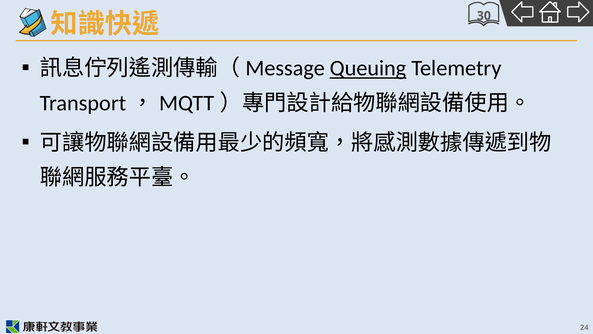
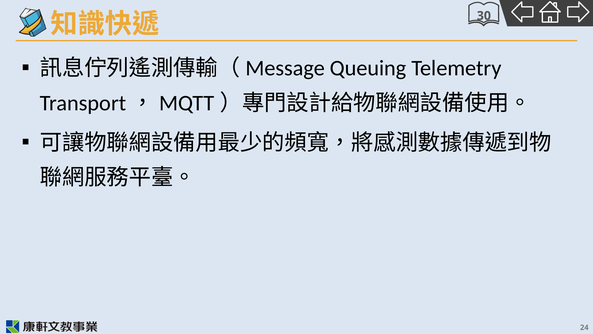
Queuing underline: present -> none
